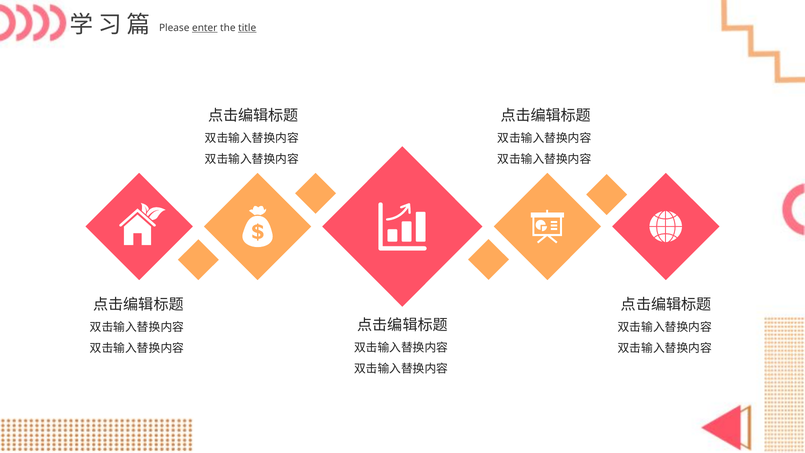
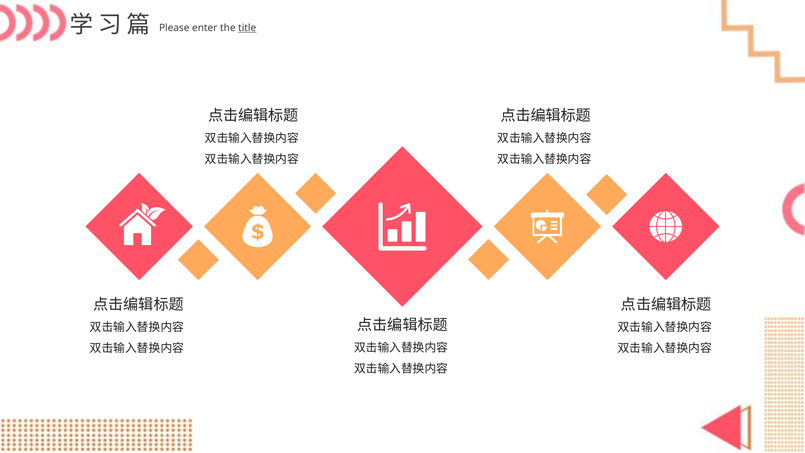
enter underline: present -> none
